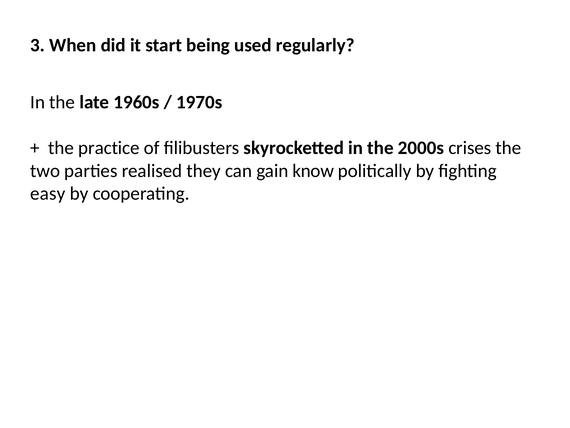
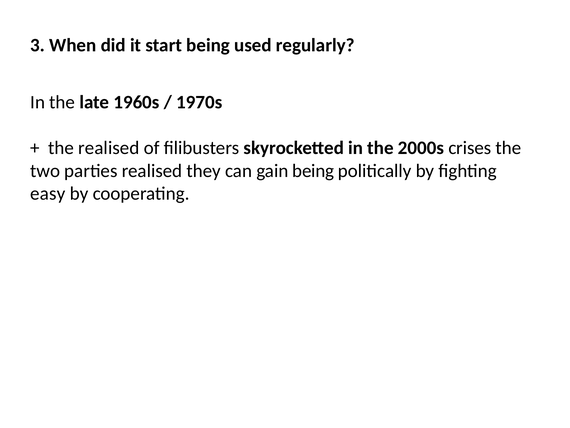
the practice: practice -> realised
gain know: know -> being
